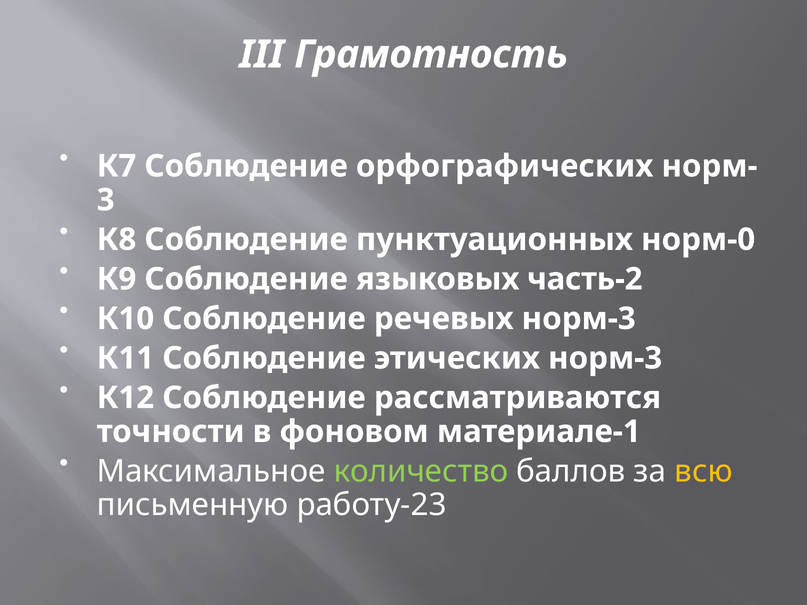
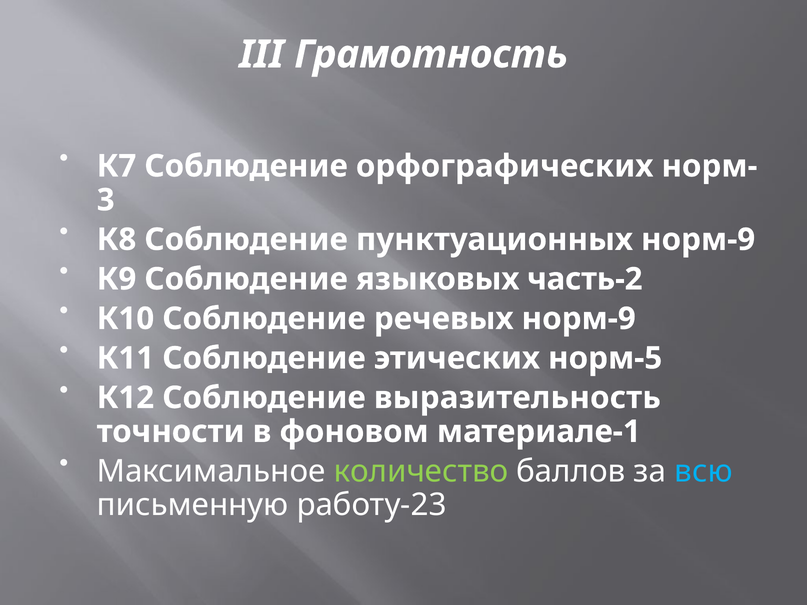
пунктуационных норм-0: норм-0 -> норм-9
речевых норм-3: норм-3 -> норм-9
этических норм-3: норм-3 -> норм-5
рассматриваются: рассматриваются -> выразительность
всю colour: yellow -> light blue
